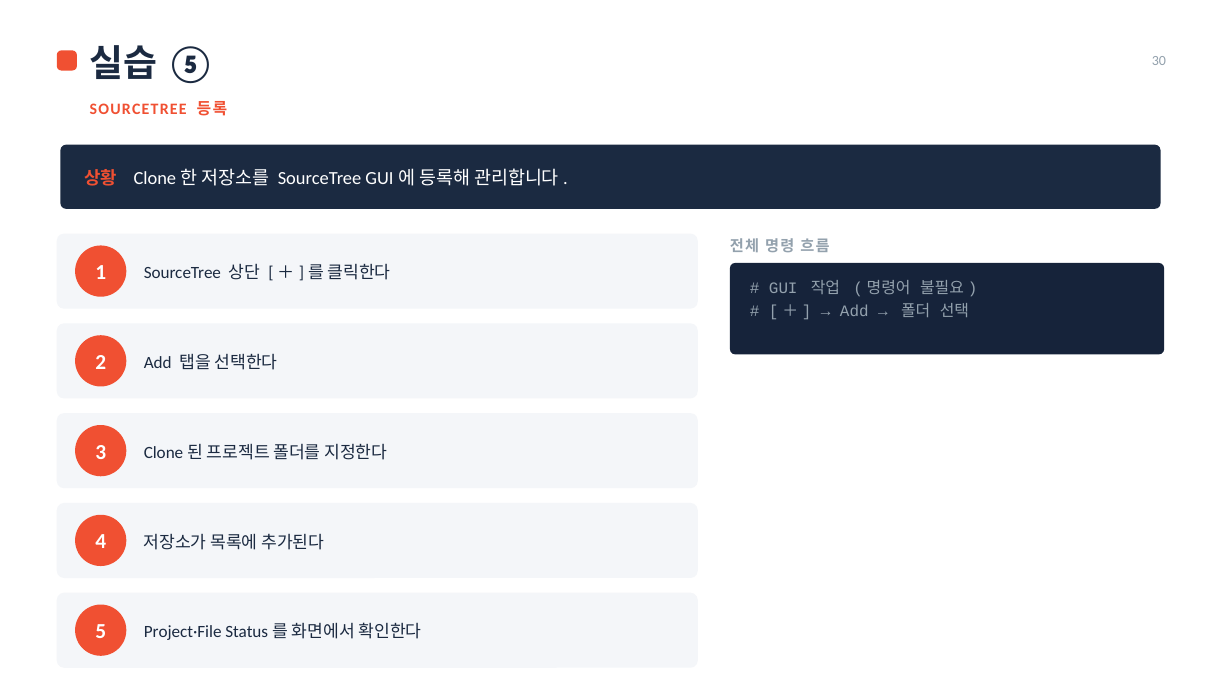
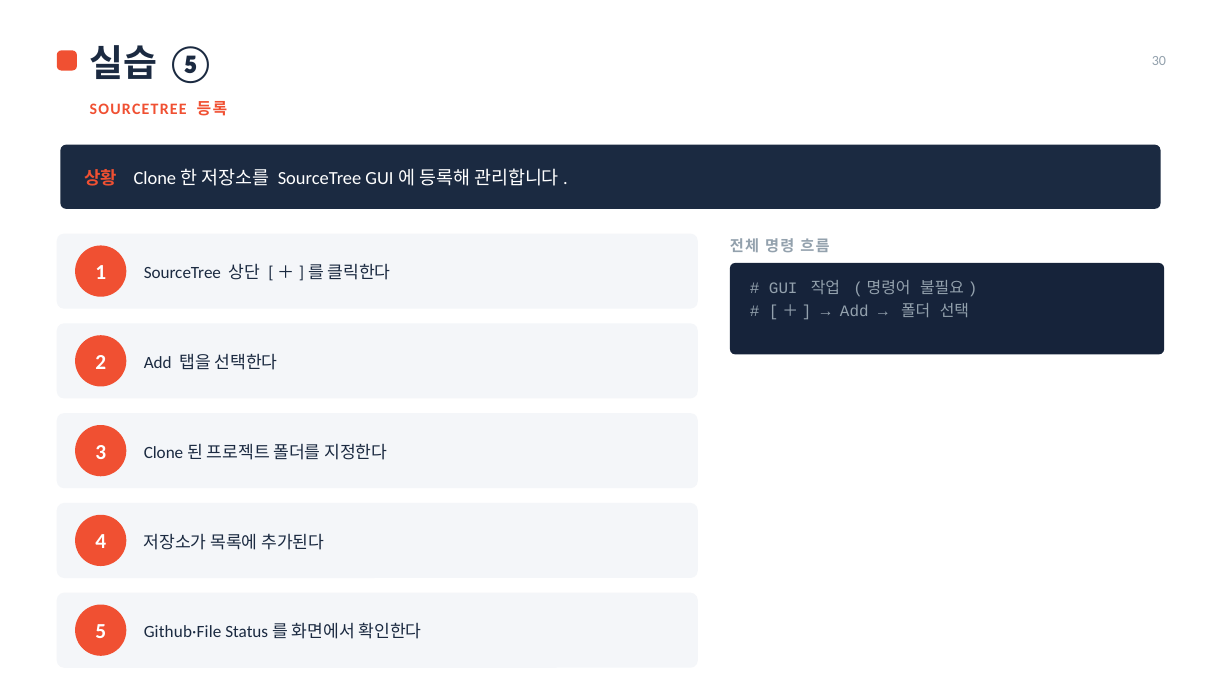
Project·File: Project·File -> Github·File
